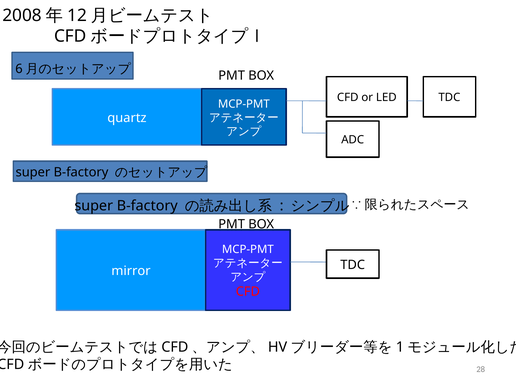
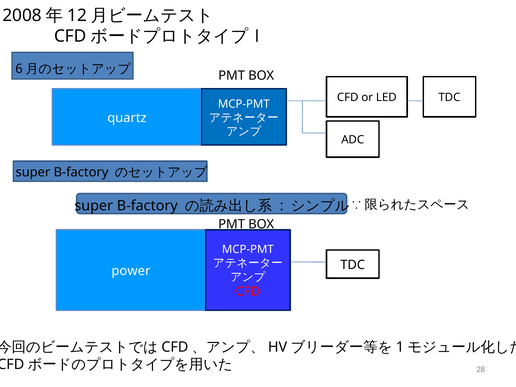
mirror: mirror -> power
